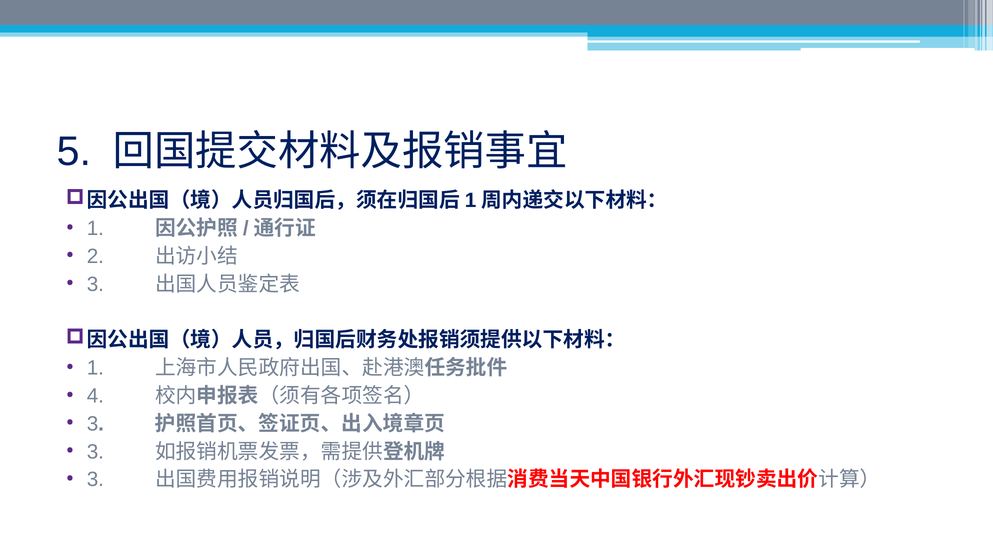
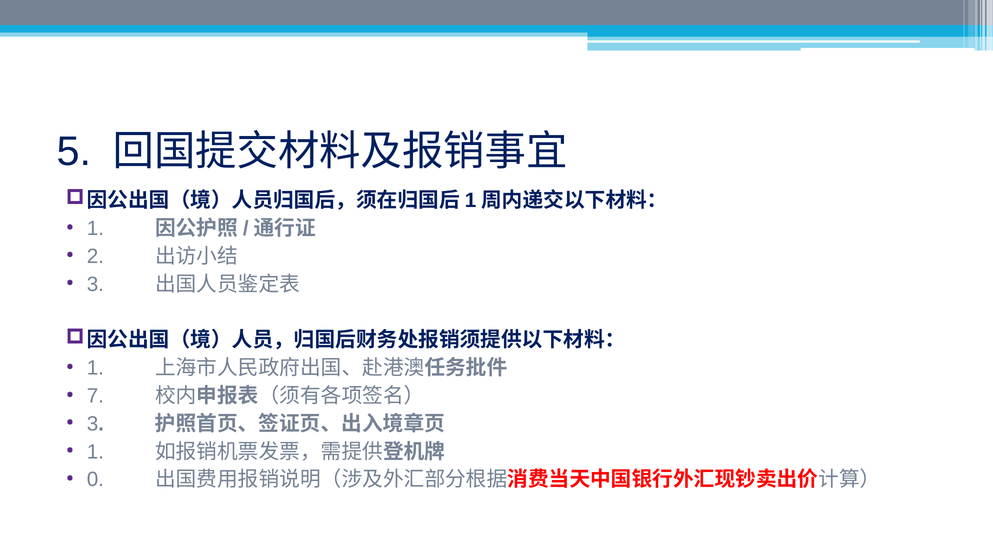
4: 4 -> 7
3 at (95, 452): 3 -> 1
3 at (95, 480): 3 -> 0
